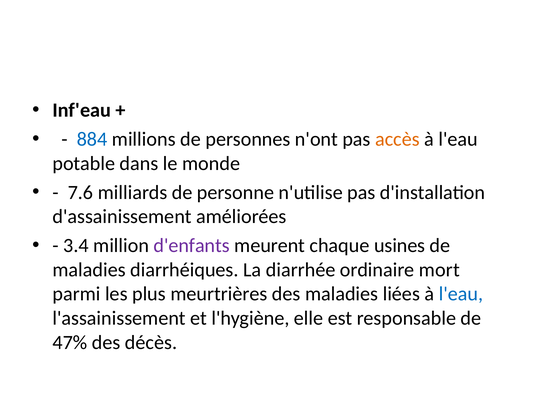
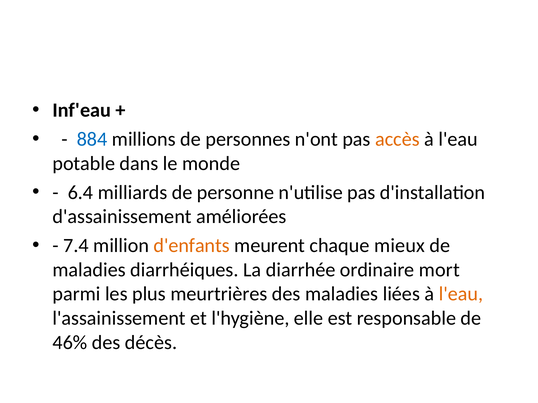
7.6: 7.6 -> 6.4
3.4: 3.4 -> 7.4
d'enfants colour: purple -> orange
usines: usines -> mieux
l'eau at (461, 294) colour: blue -> orange
47%: 47% -> 46%
